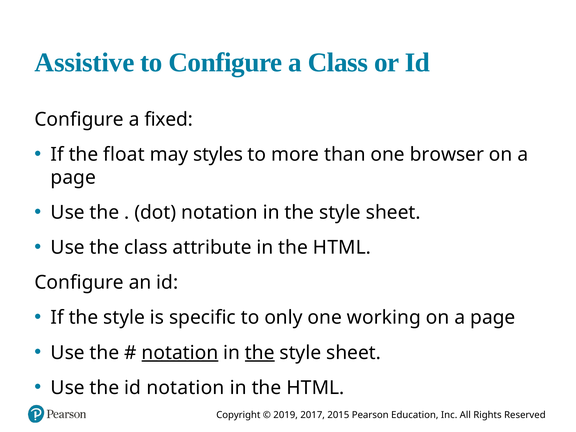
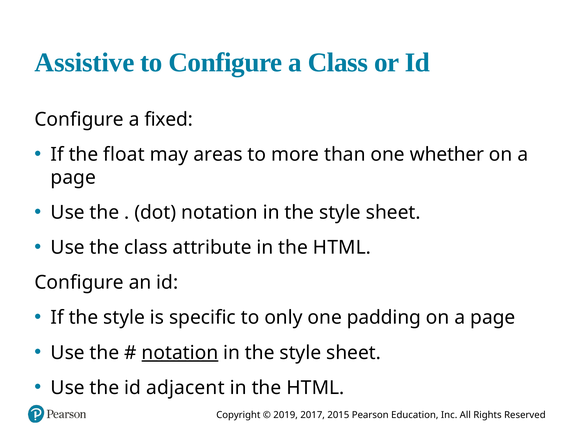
styles: styles -> areas
browser: browser -> whether
working: working -> padding
the at (260, 353) underline: present -> none
id notation: notation -> adjacent
